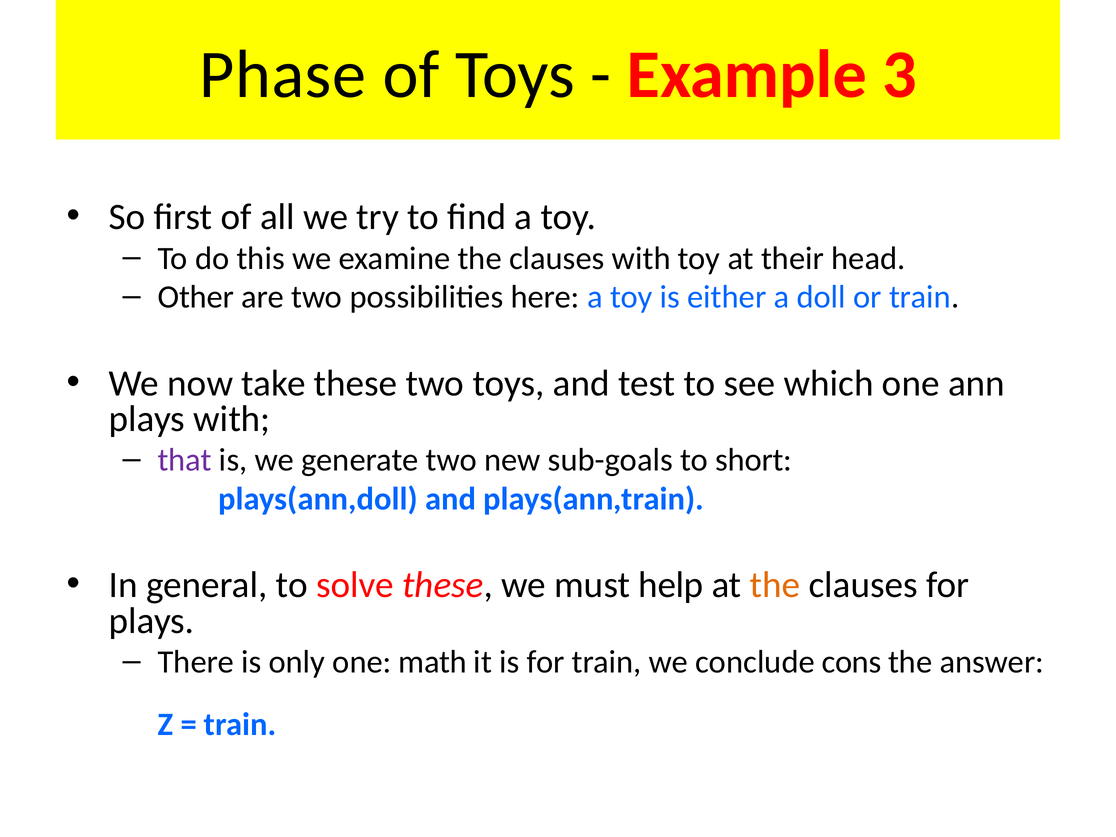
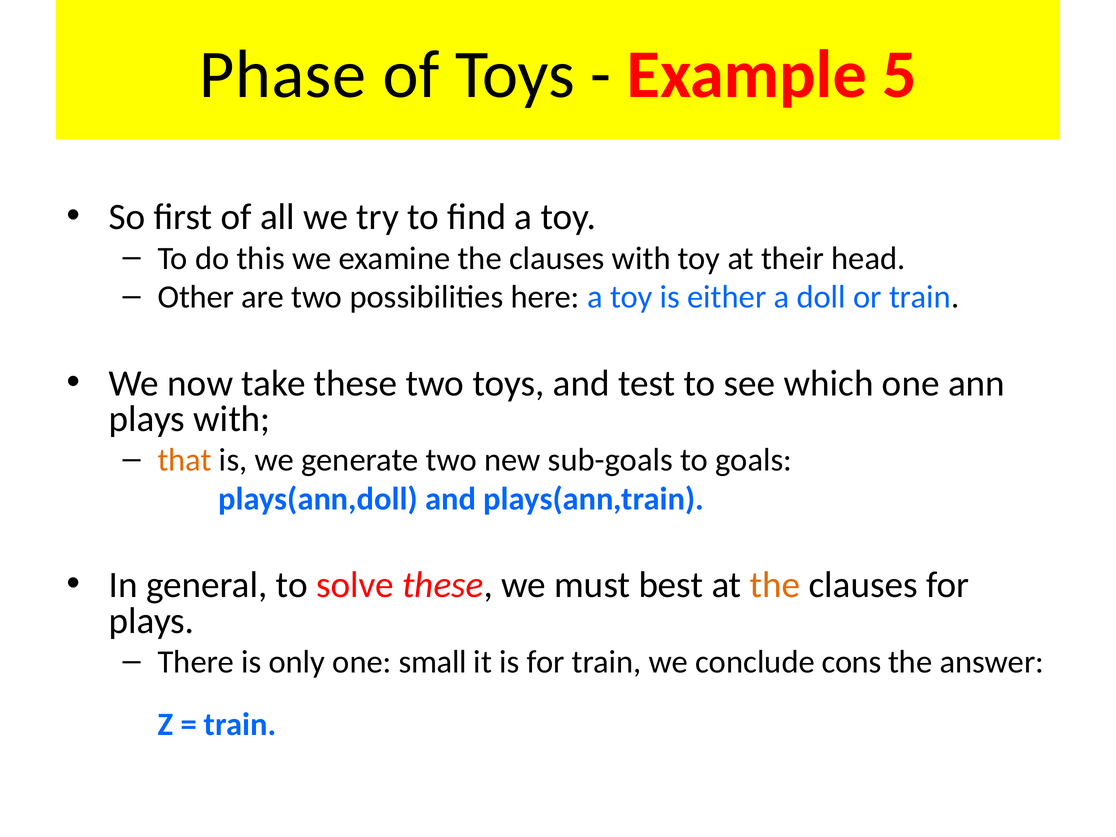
3: 3 -> 5
that colour: purple -> orange
short: short -> goals
help: help -> best
math: math -> small
